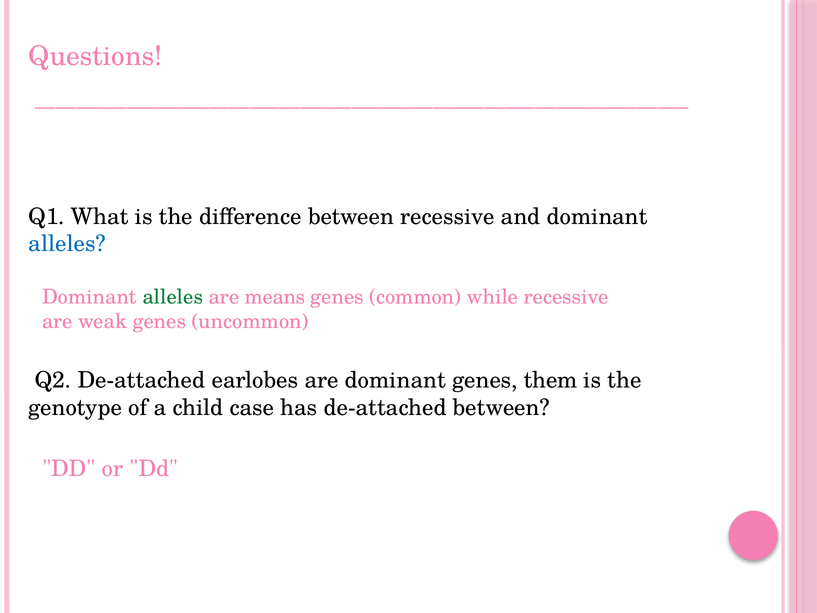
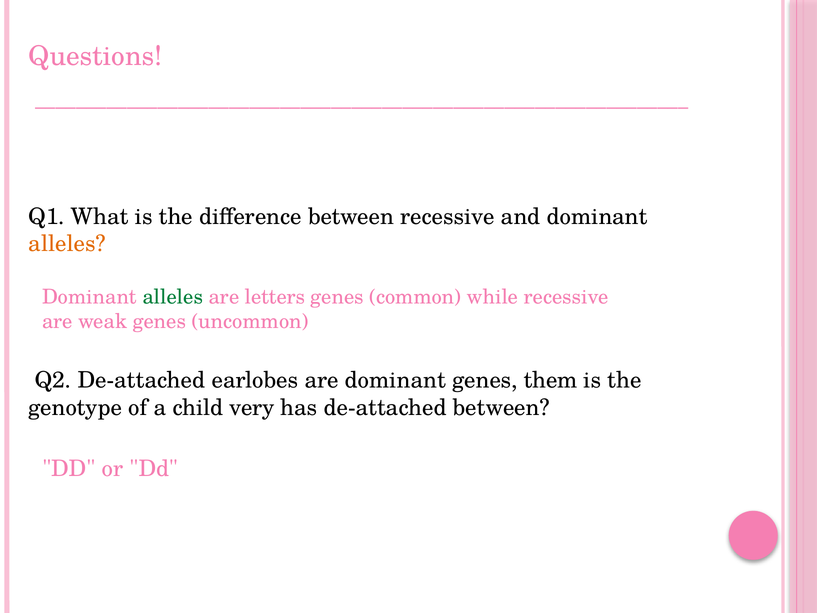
alleles at (67, 244) colour: blue -> orange
means: means -> letters
case: case -> very
